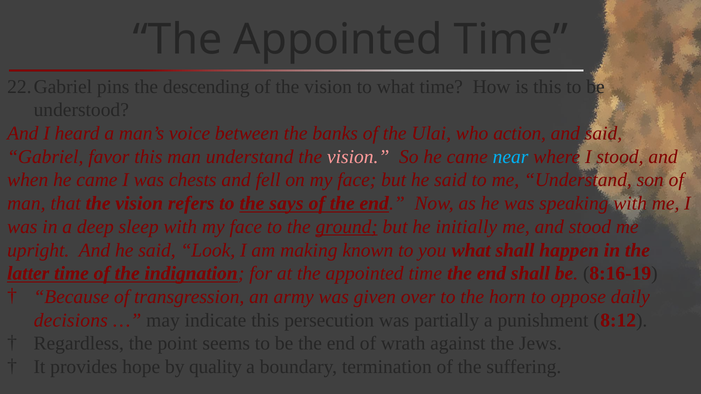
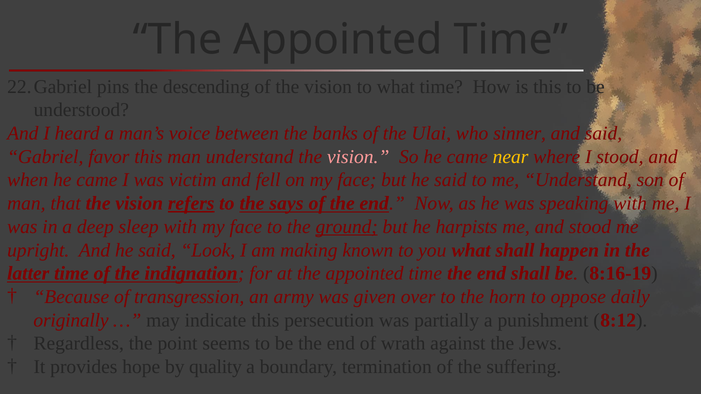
action: action -> sinner
near colour: light blue -> yellow
chests: chests -> victim
refers underline: none -> present
initially: initially -> harpists
decisions: decisions -> originally
